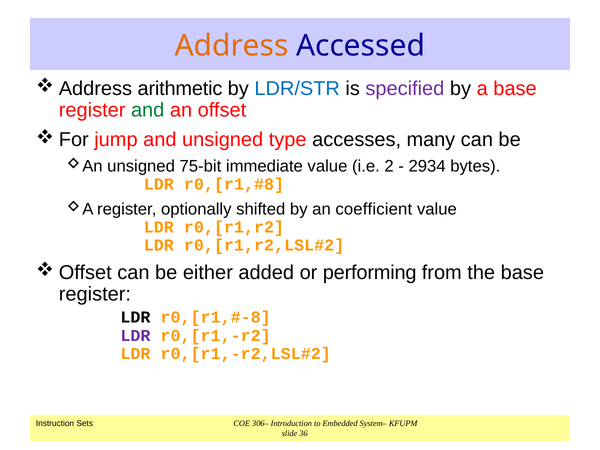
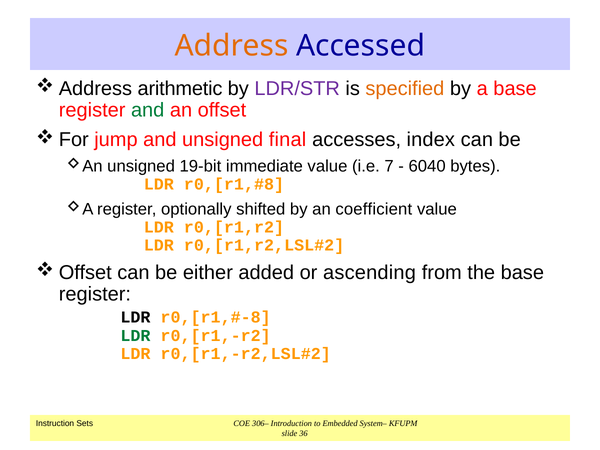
LDR/STR colour: blue -> purple
specified colour: purple -> orange
type: type -> final
many: many -> index
75-bit: 75-bit -> 19-bit
2: 2 -> 7
2934: 2934 -> 6040
performing: performing -> ascending
LDR at (135, 336) colour: purple -> green
